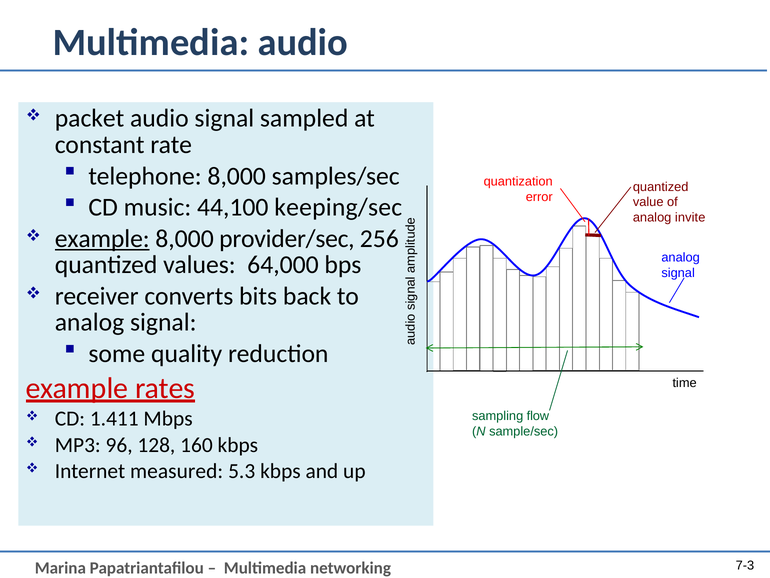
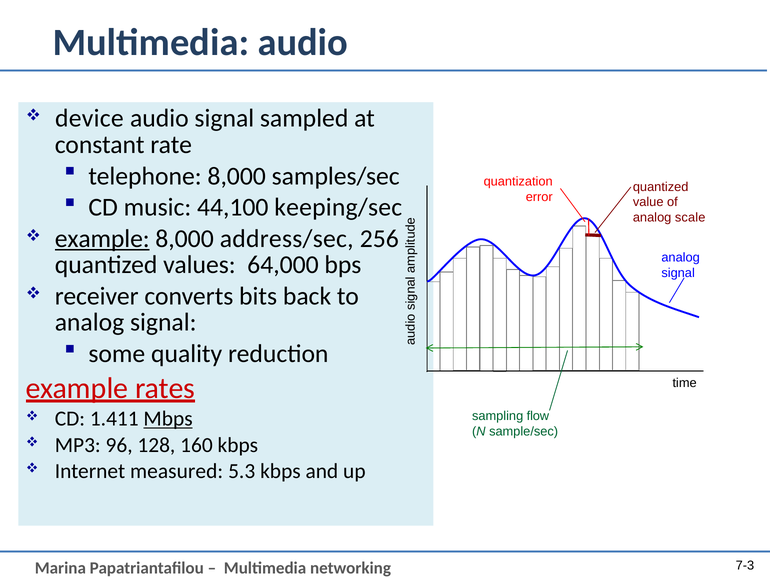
packet: packet -> device
invite: invite -> scale
provider/sec: provider/sec -> address/sec
Mbps underline: none -> present
